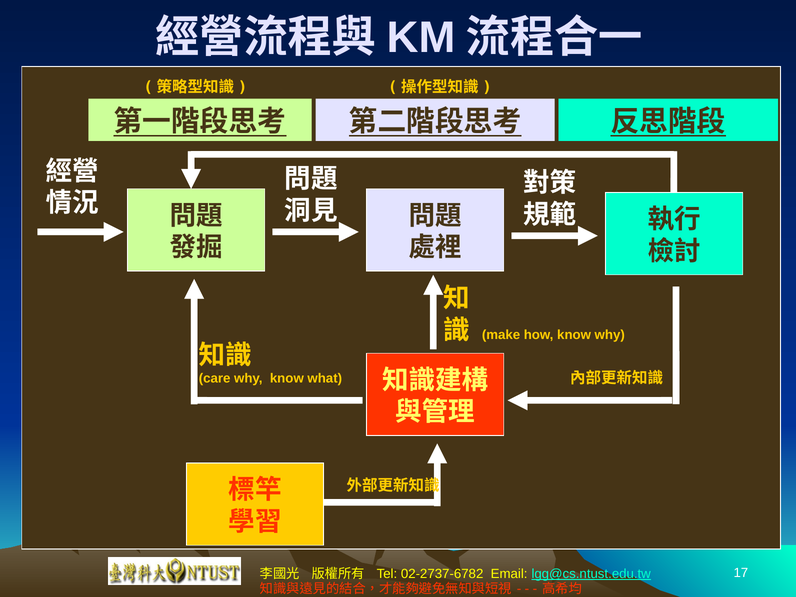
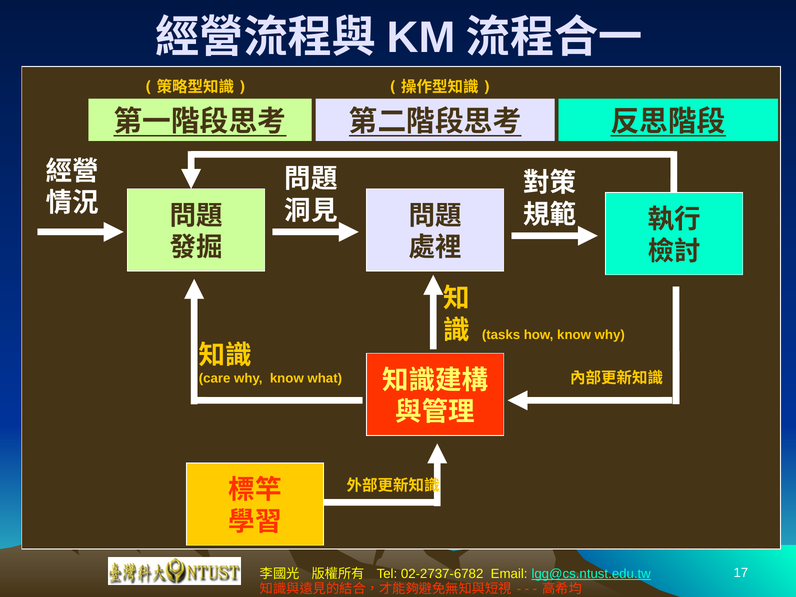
make: make -> tasks
